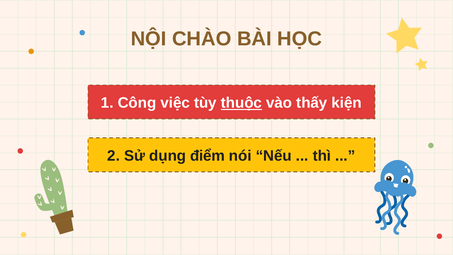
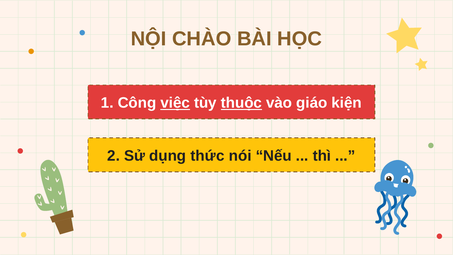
việc underline: none -> present
thấy: thấy -> giáo
điểm: điểm -> thức
